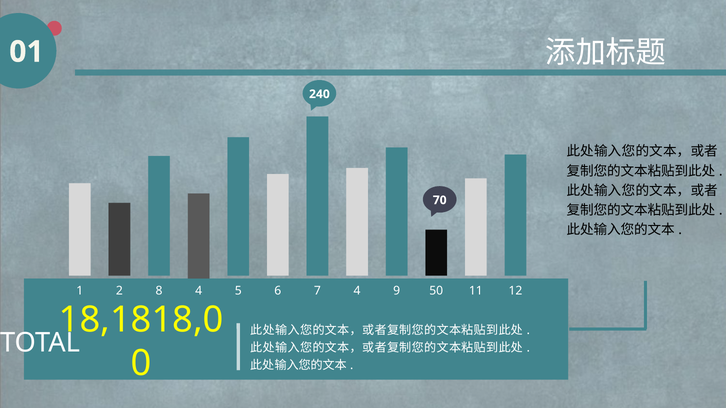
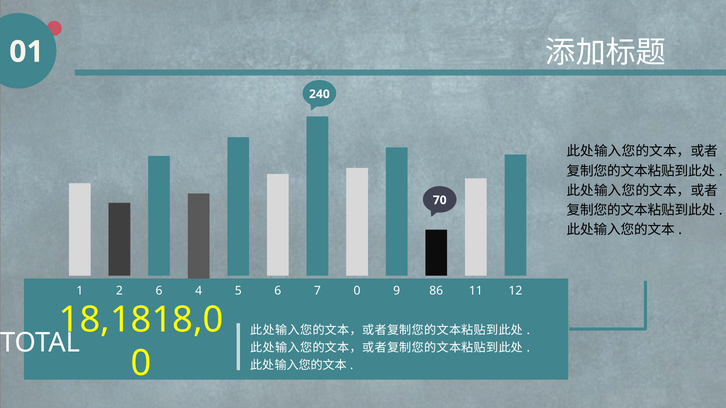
2 8: 8 -> 6
7 4: 4 -> 0
50: 50 -> 86
